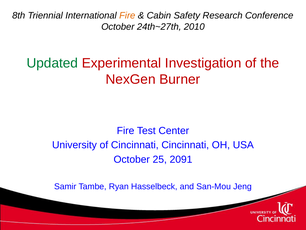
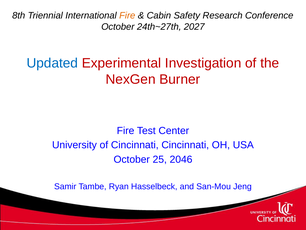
2010: 2010 -> 2027
Updated colour: green -> blue
2091: 2091 -> 2046
